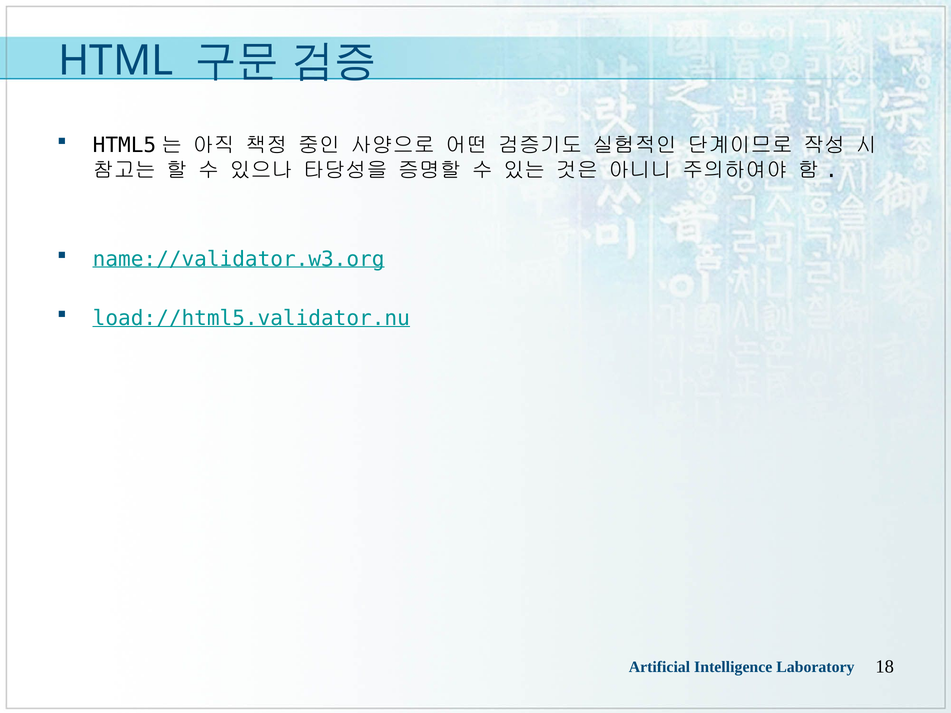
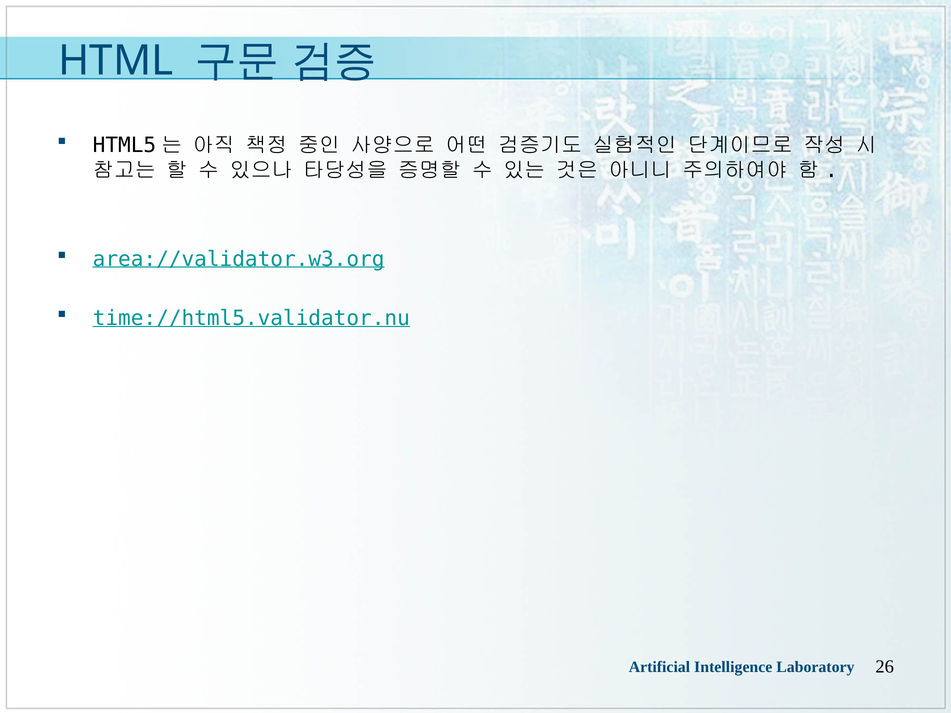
name://validator.w3.org: name://validator.w3.org -> area://validator.w3.org
load://html5.validator.nu: load://html5.validator.nu -> time://html5.validator.nu
18: 18 -> 26
